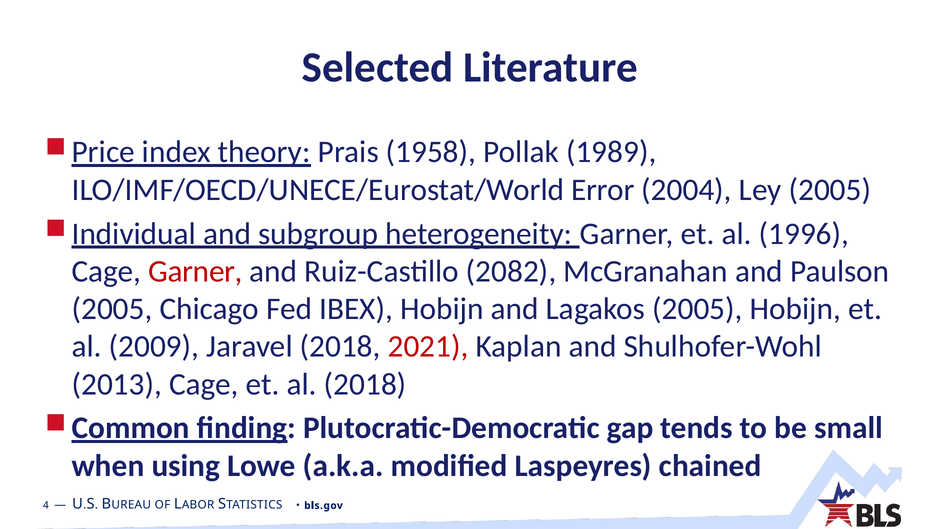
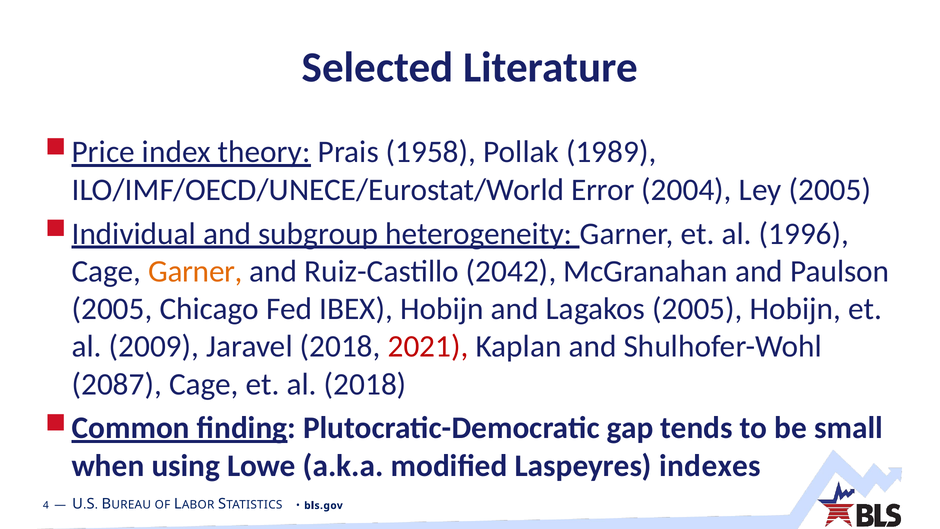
Garner at (195, 271) colour: red -> orange
2082: 2082 -> 2042
2013: 2013 -> 2087
chained: chained -> indexes
